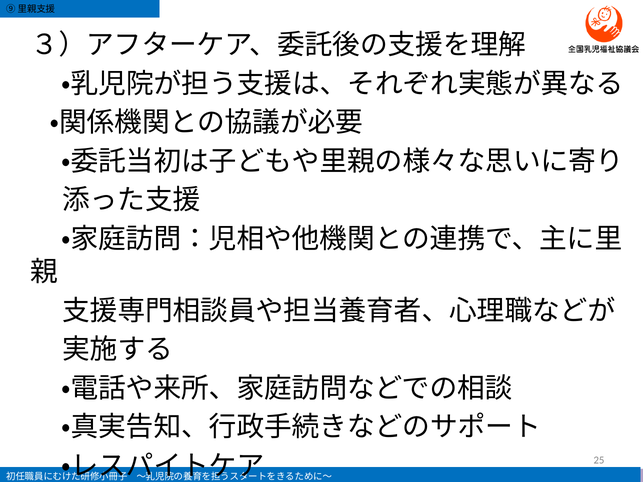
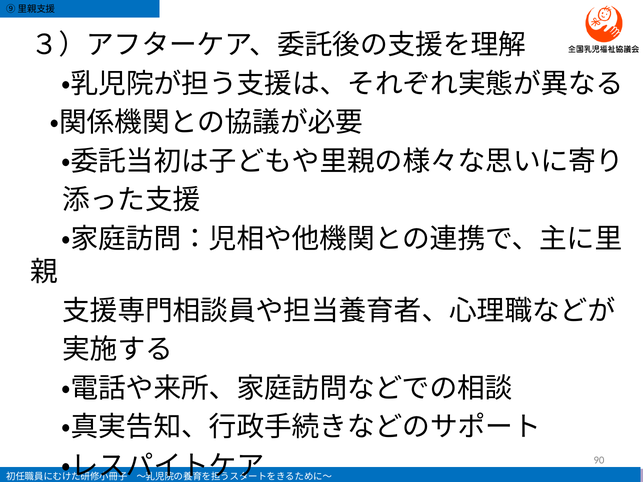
25: 25 -> 90
